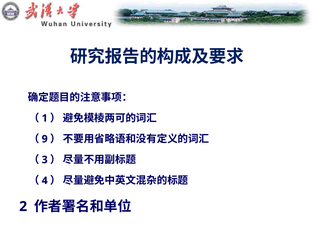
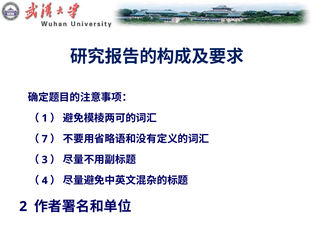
9: 9 -> 7
